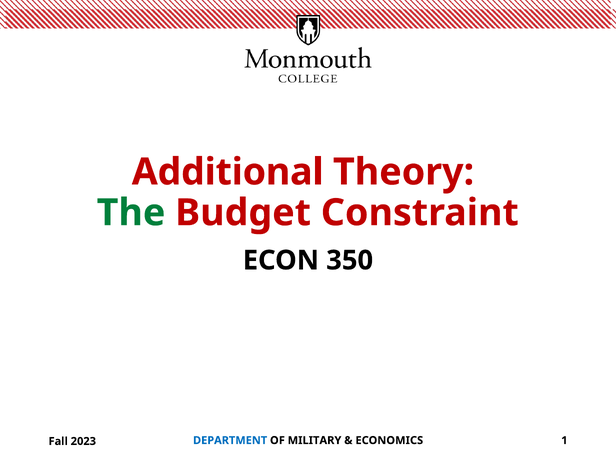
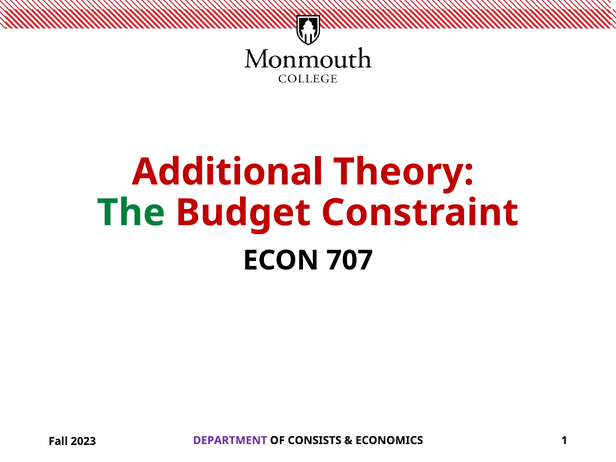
350: 350 -> 707
DEPARTMENT colour: blue -> purple
MILITARY: MILITARY -> CONSISTS
